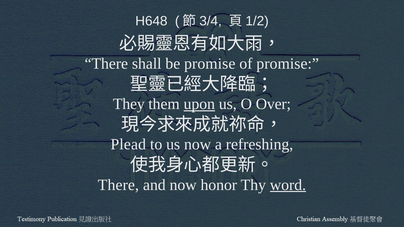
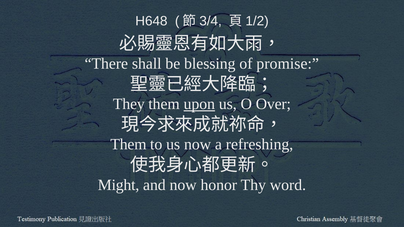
be promise: promise -> blessing
Plead at (128, 145): Plead -> Them
There at (118, 185): There -> Might
word underline: present -> none
